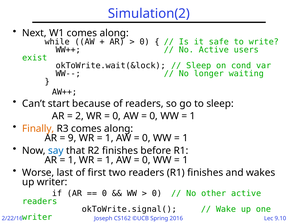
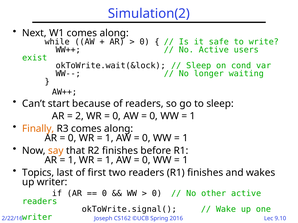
9 at (72, 138): 9 -> 0
say colour: blue -> orange
Worse: Worse -> Topics
